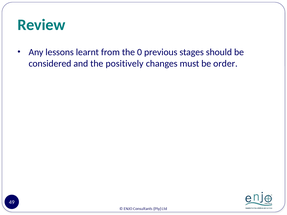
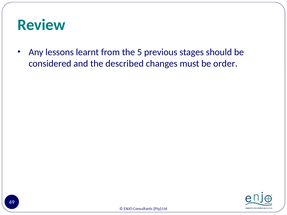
0: 0 -> 5
positively: positively -> described
